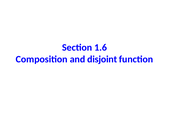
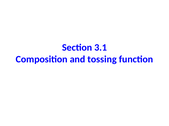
1.6: 1.6 -> 3.1
disjoint: disjoint -> tossing
